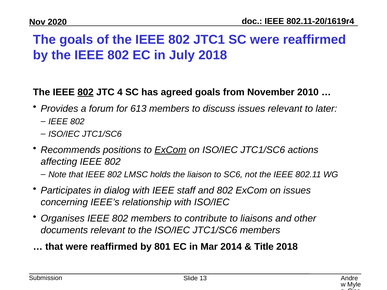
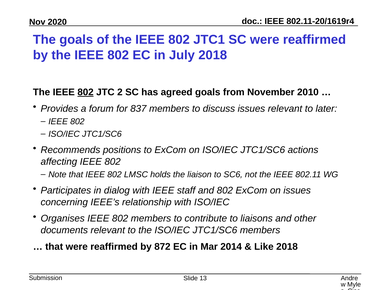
4: 4 -> 2
613: 613 -> 837
ExCom at (170, 150) underline: present -> none
801: 801 -> 872
Title: Title -> Like
